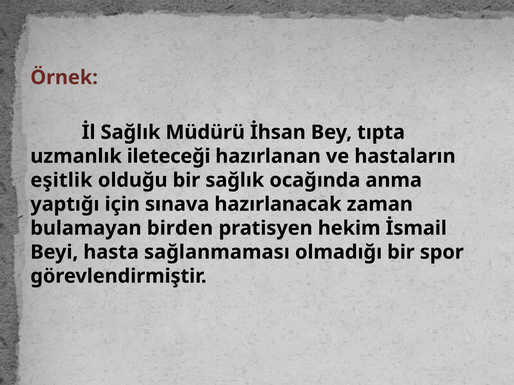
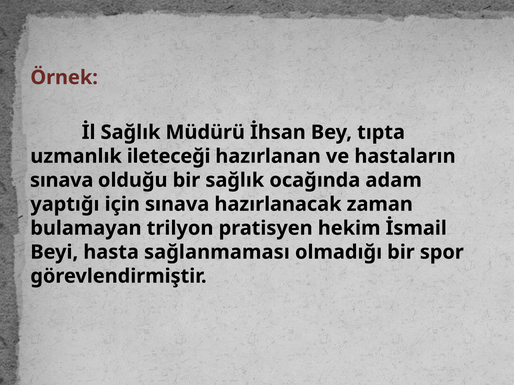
eşitlik at (61, 180): eşitlik -> sınava
anma: anma -> adam
birden: birden -> trilyon
